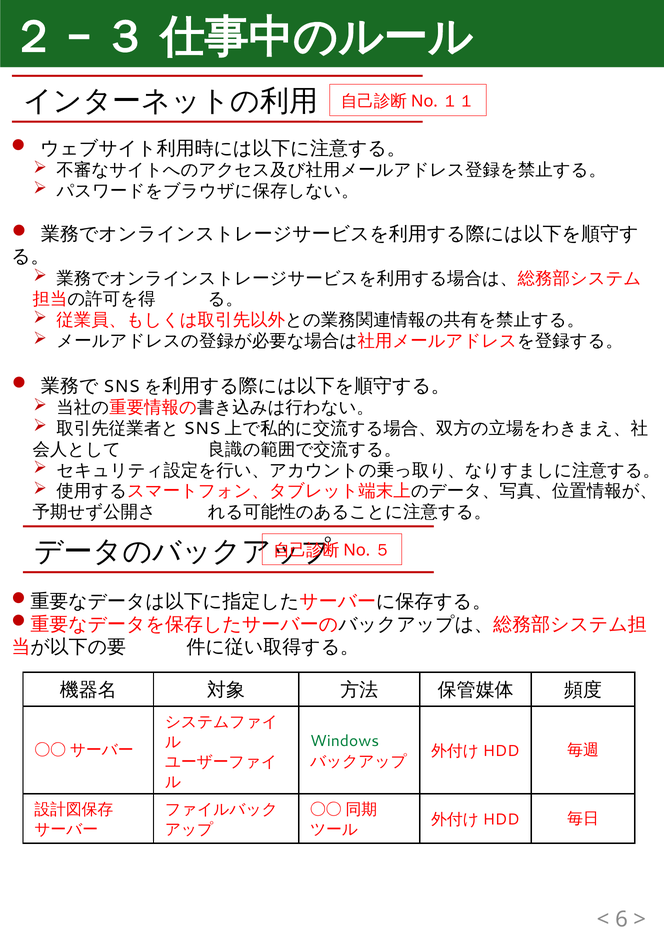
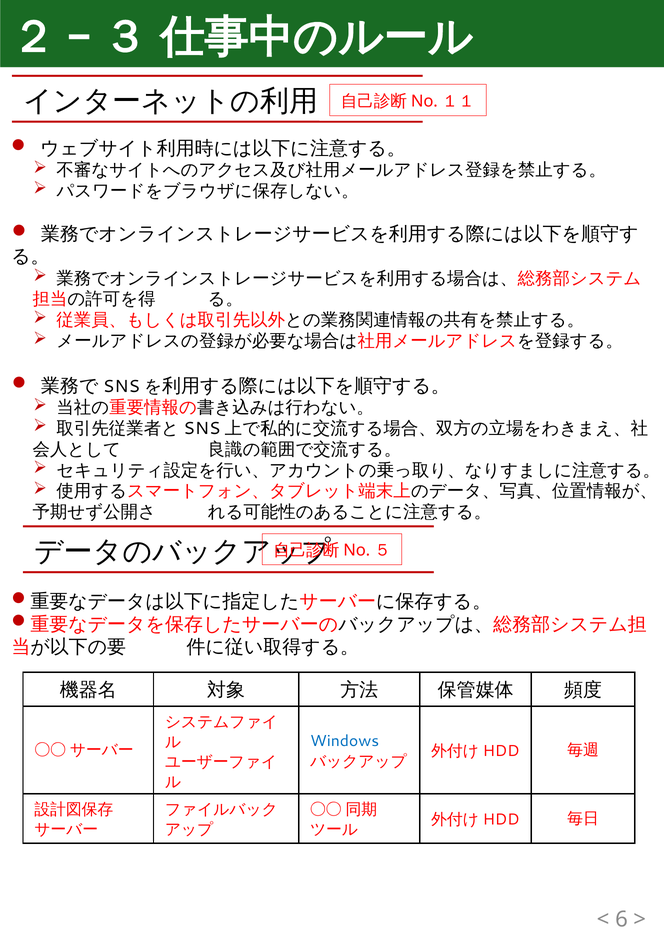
Windows colour: green -> blue
